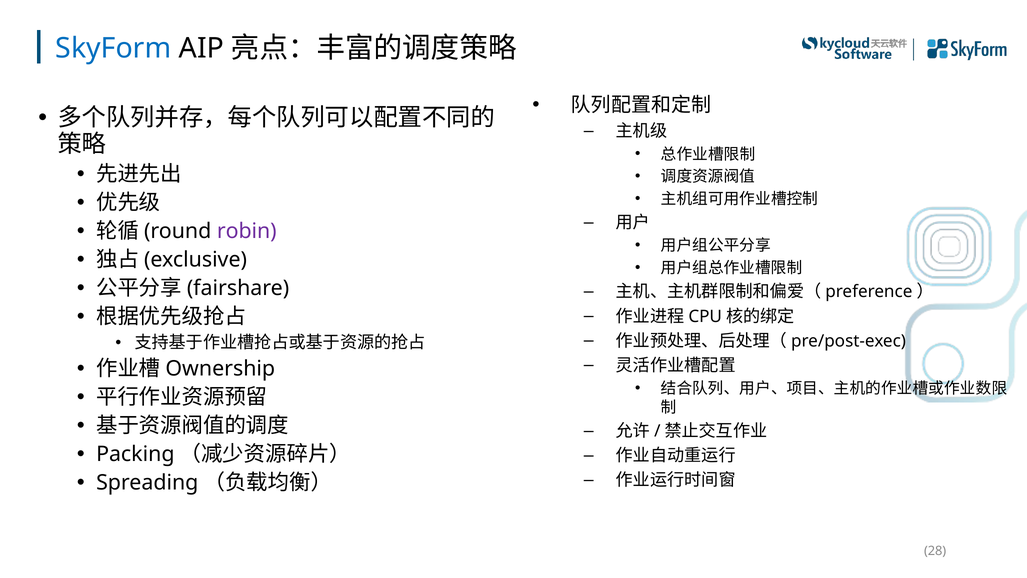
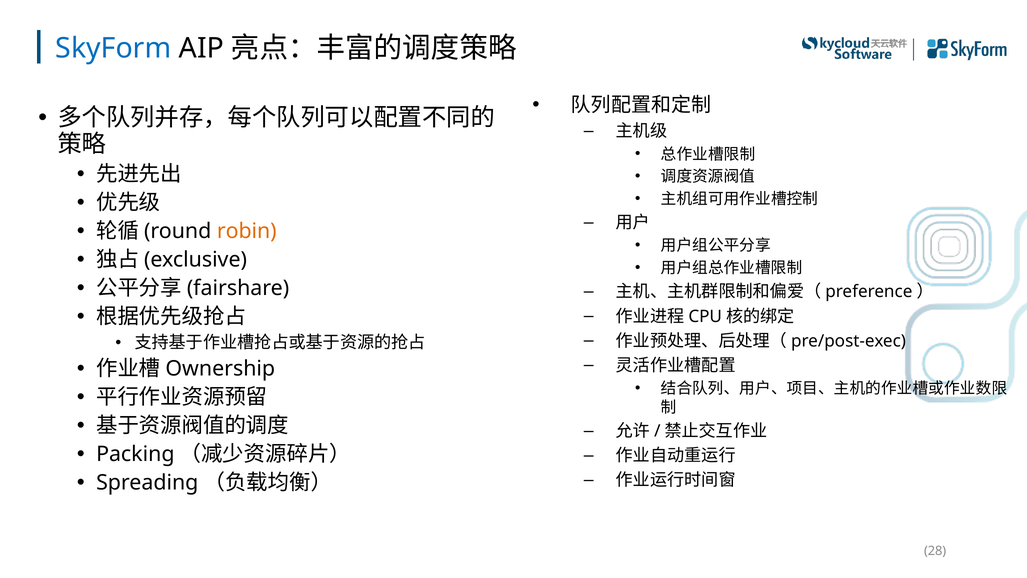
robin colour: purple -> orange
